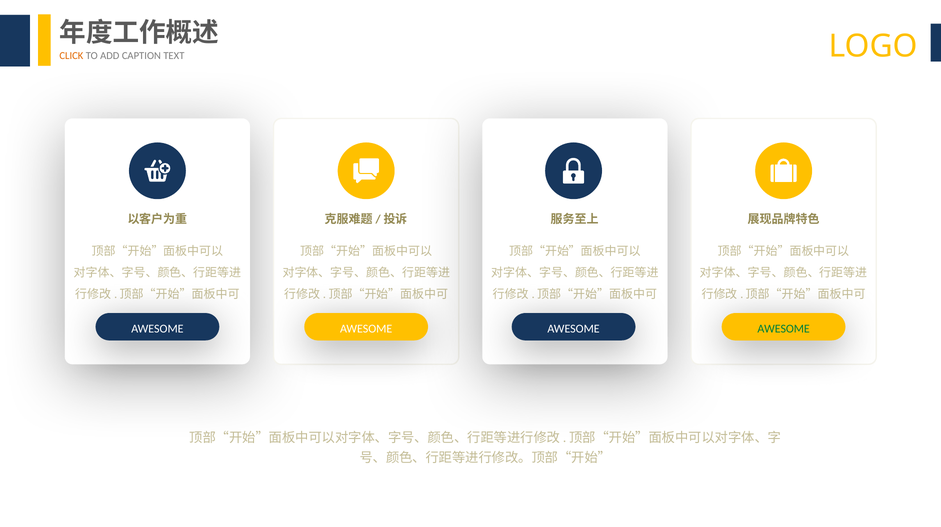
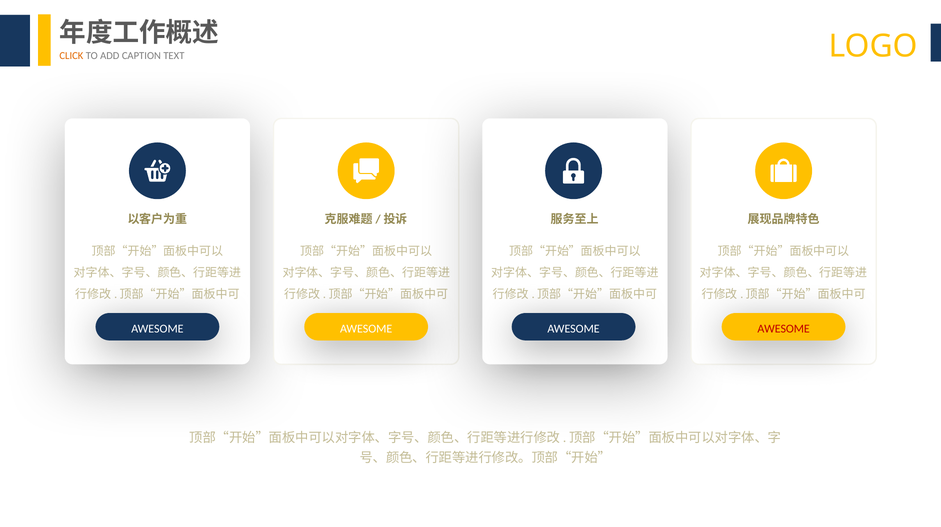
AWESOME at (784, 329) colour: green -> red
